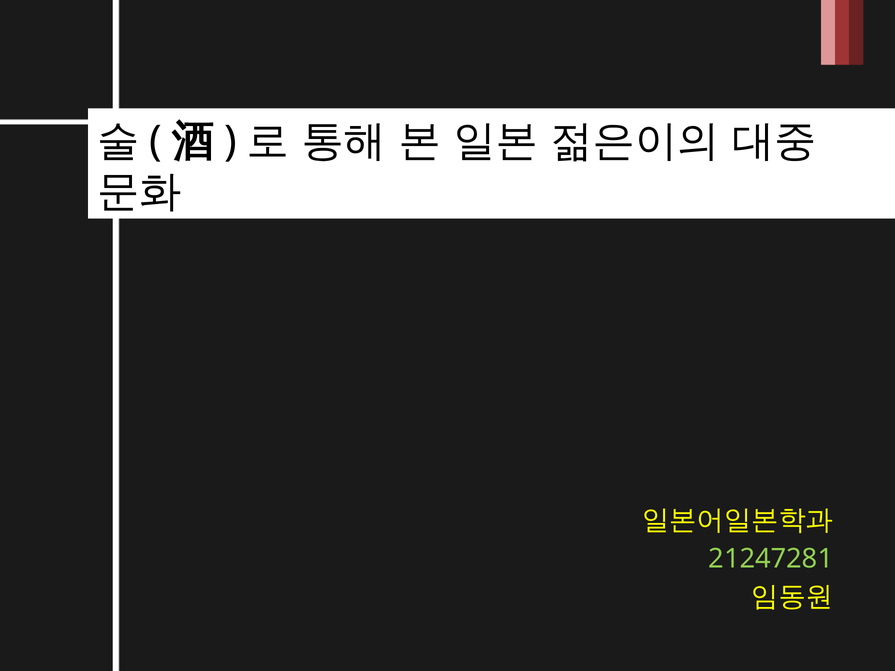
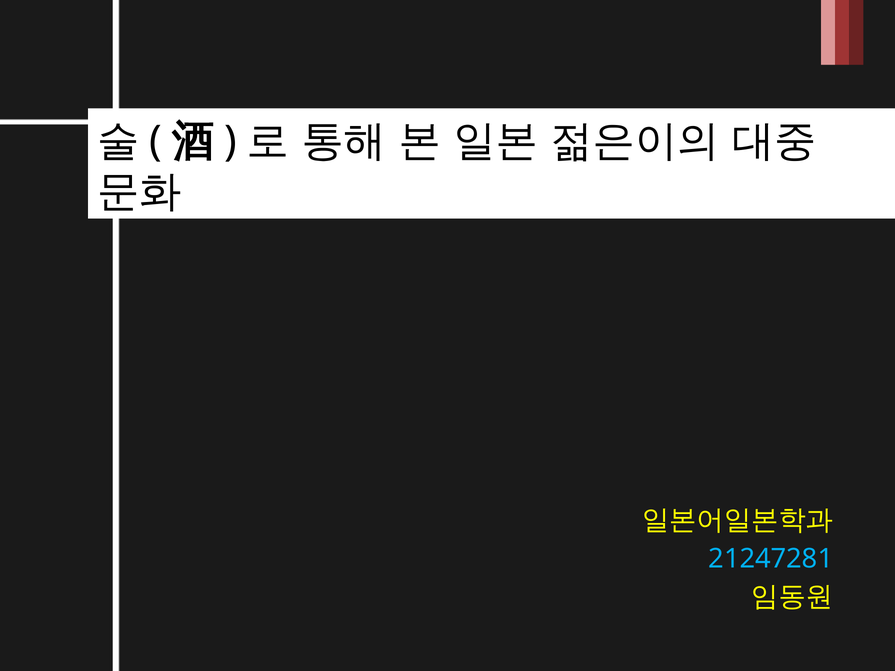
21247281 colour: light green -> light blue
